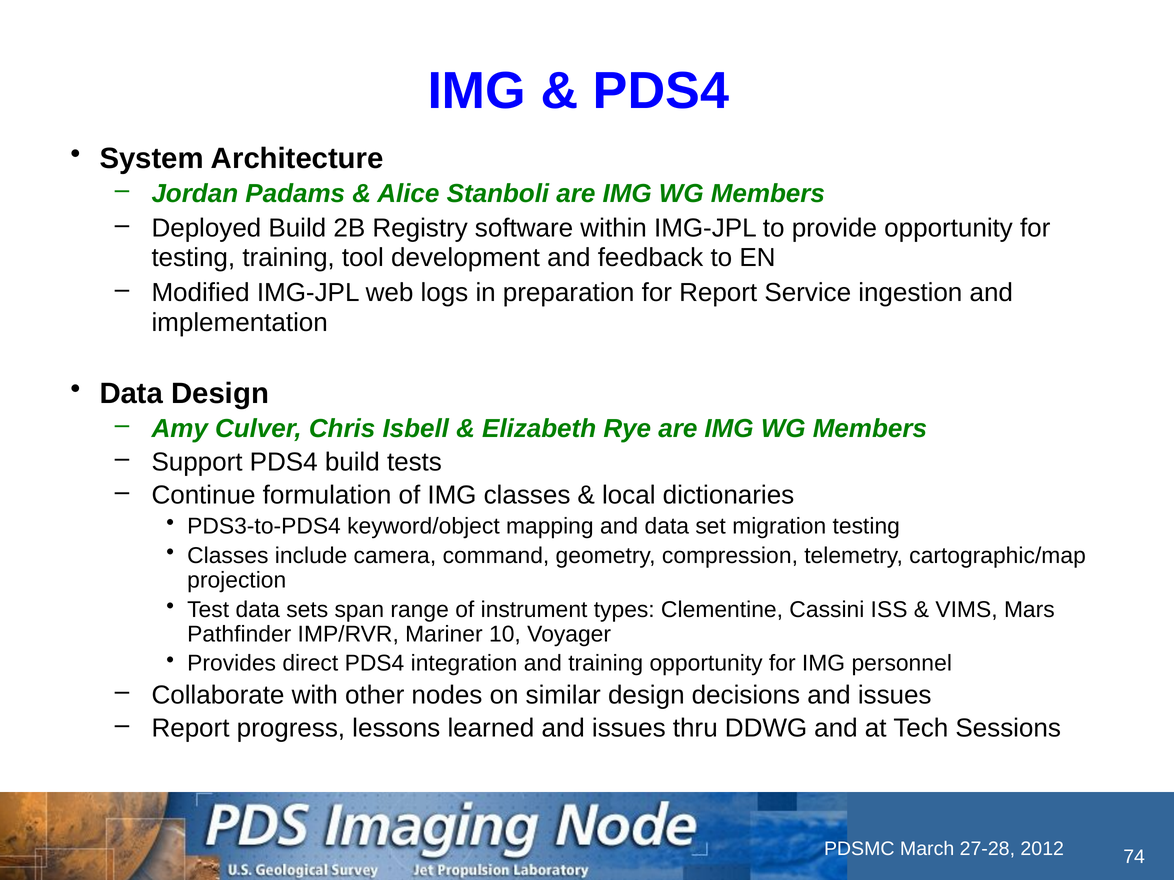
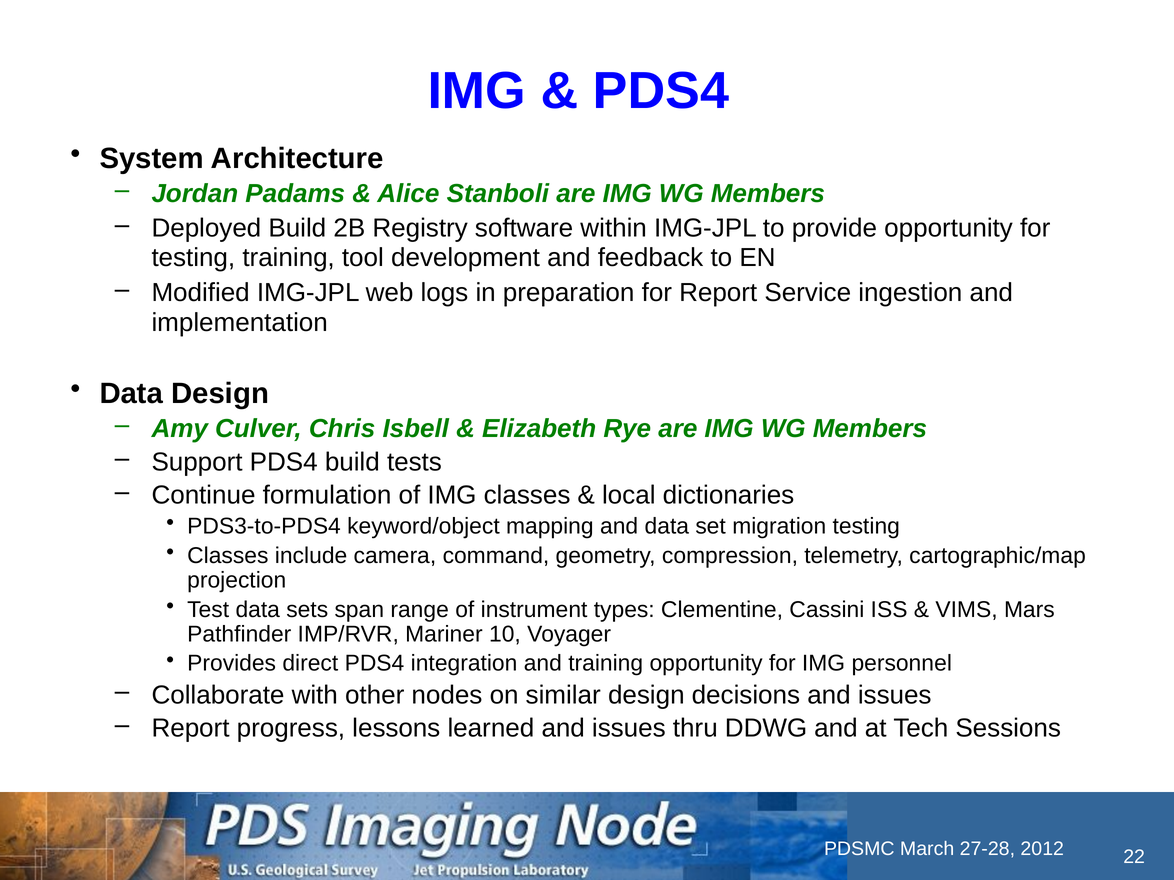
74: 74 -> 22
